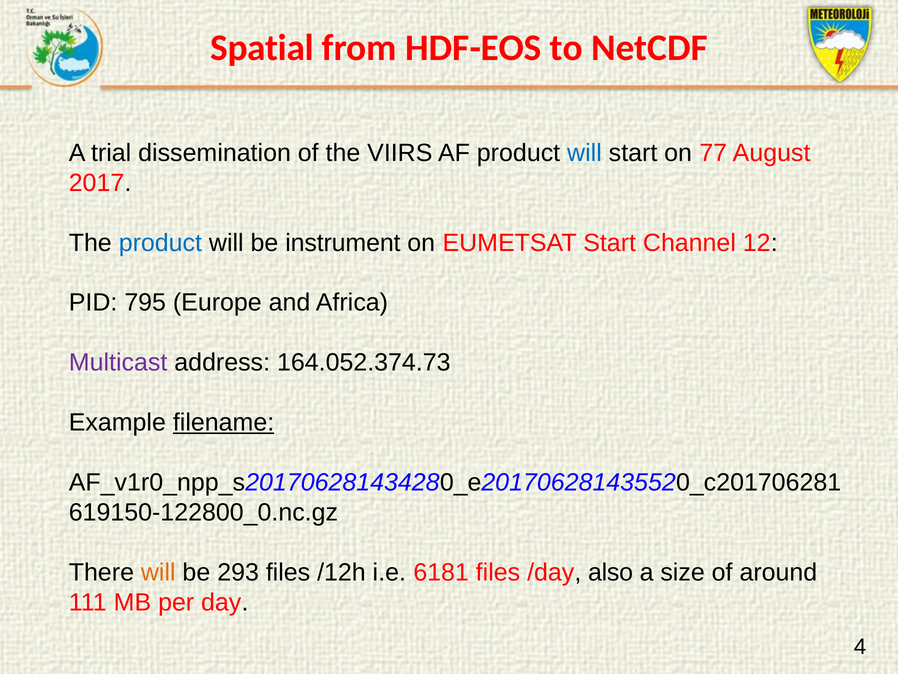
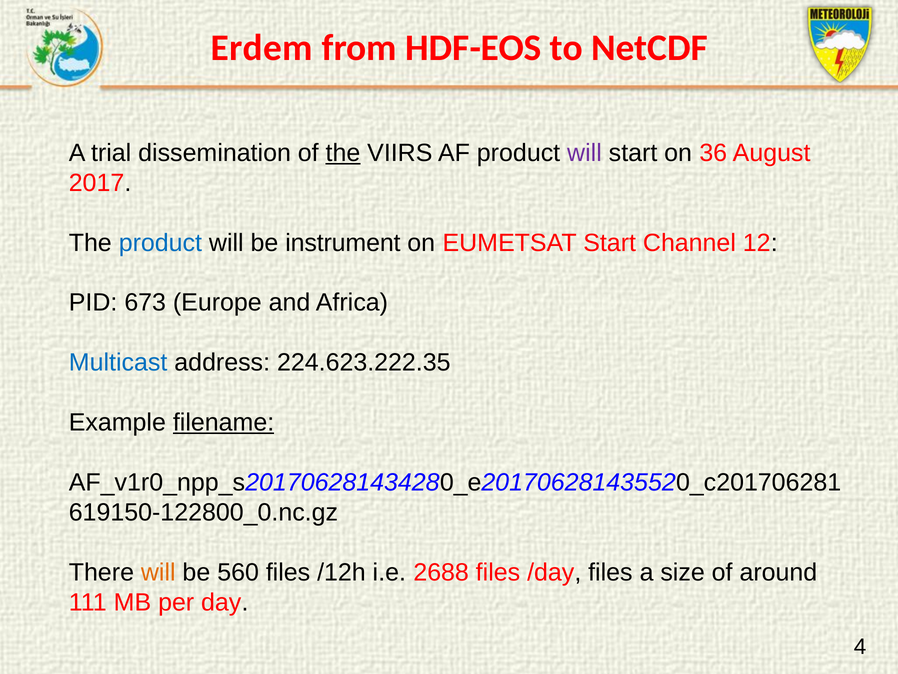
Spatial: Spatial -> Erdem
the at (343, 153) underline: none -> present
will at (584, 153) colour: blue -> purple
77: 77 -> 36
795: 795 -> 673
Multicast colour: purple -> blue
164.052.374.73: 164.052.374.73 -> 224.623.222.35
293: 293 -> 560
6181: 6181 -> 2688
/day also: also -> files
